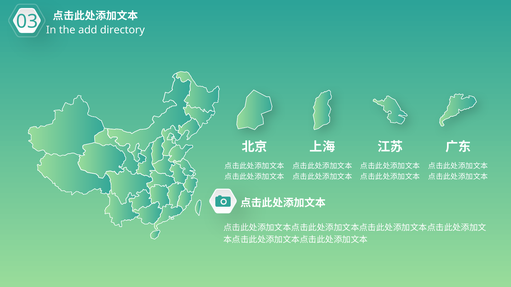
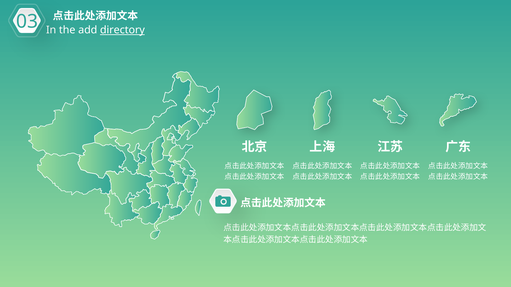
directory underline: none -> present
